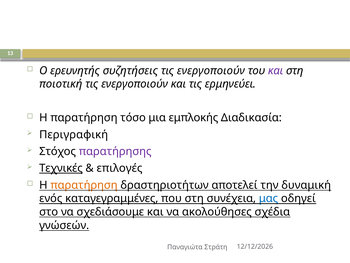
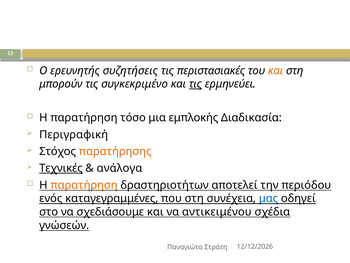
ενεργοποιούν at (211, 70): ενεργοποιούν -> περιστασιακές
και at (276, 70) colour: purple -> orange
ποιοτική: ποιοτική -> μπορούν
ενεργοποιούν at (135, 84): ενεργοποιούν -> συγκεκριμένο
τις at (195, 84) underline: none -> present
παρατήρησης colour: purple -> orange
επιλογές: επιλογές -> ανάλογα
δυναμική: δυναμική -> περιόδου
ακολούθησες: ακολούθησες -> αντικειμένου
